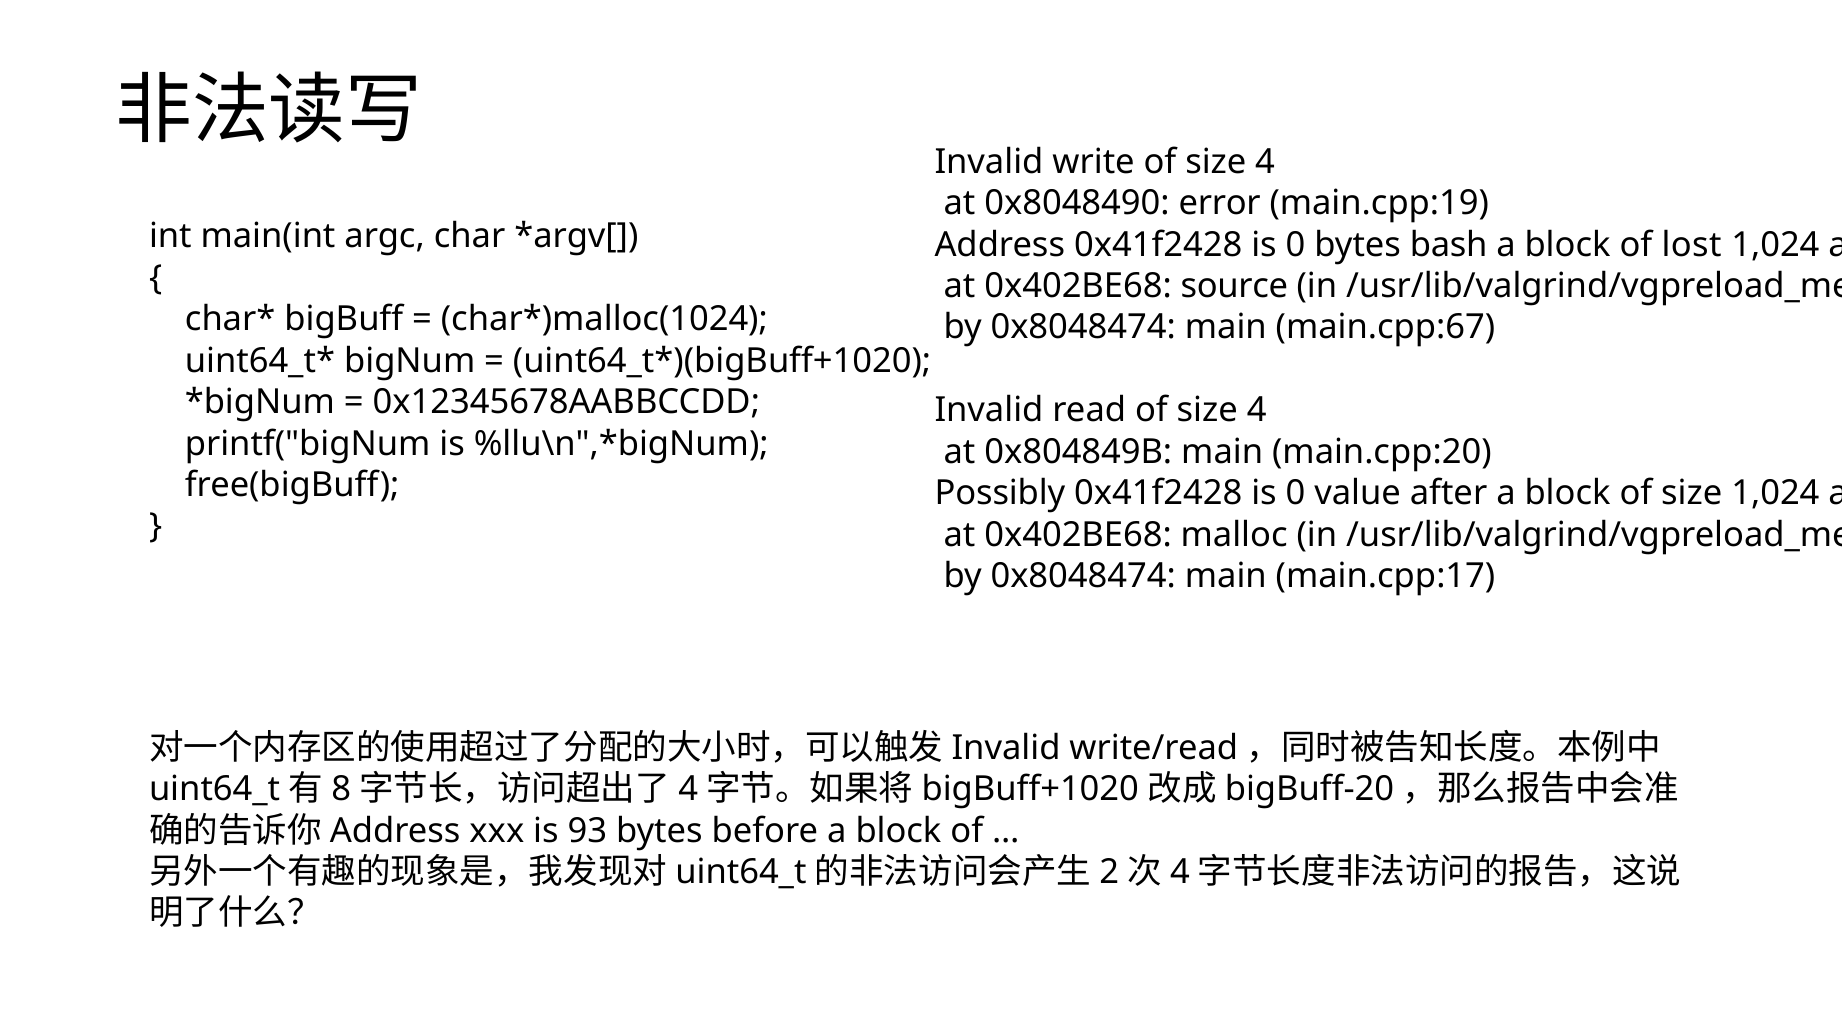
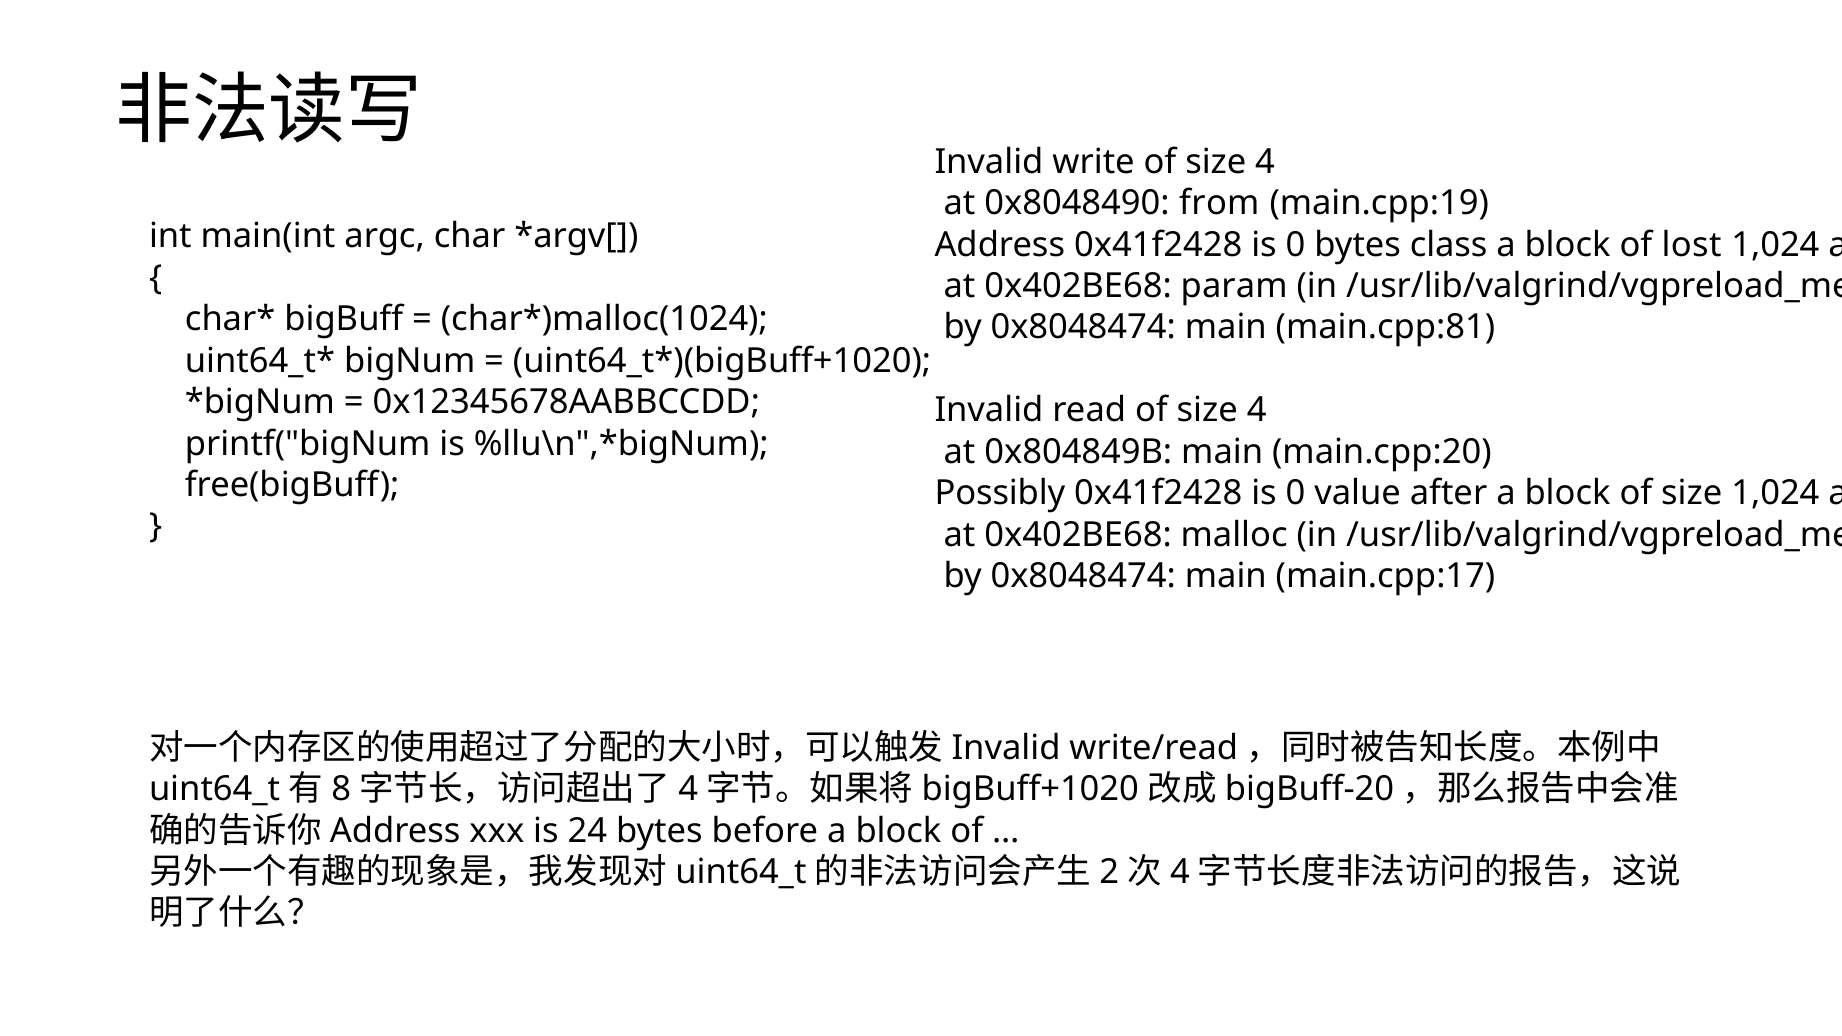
error: error -> from
bash: bash -> class
source: source -> param
main.cpp:67: main.cpp:67 -> main.cpp:81
93: 93 -> 24
